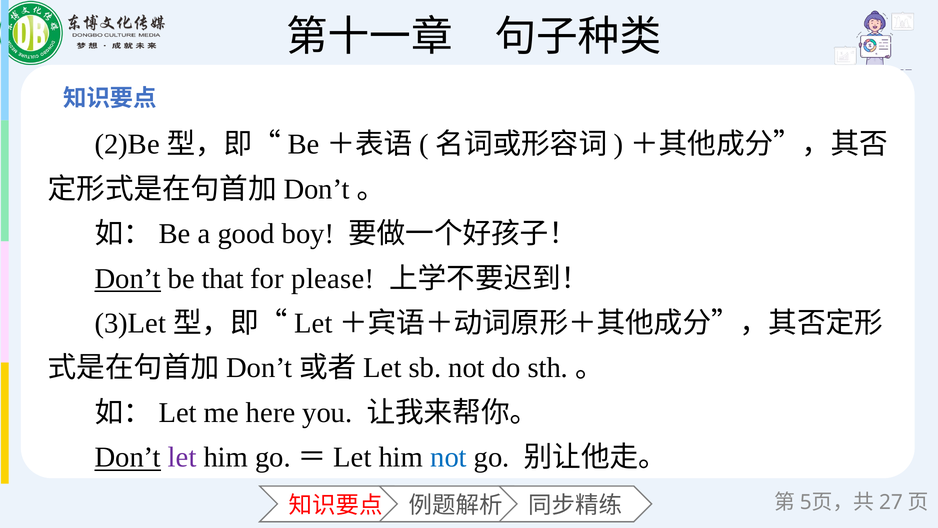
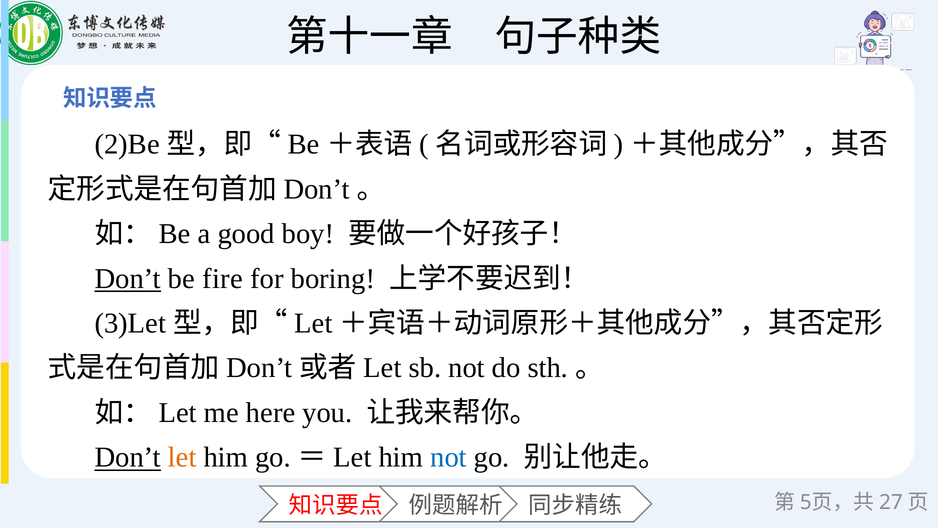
that: that -> fire
please: please -> boring
let colour: purple -> orange
